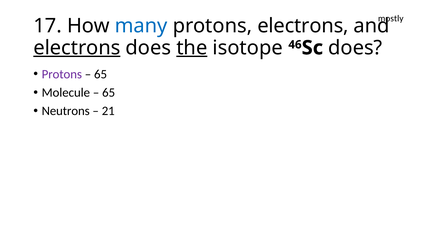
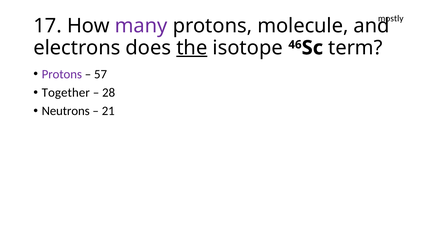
many colour: blue -> purple
protons electrons: electrons -> molecule
electrons at (77, 48) underline: present -> none
does at (355, 48): does -> term
65 at (101, 74): 65 -> 57
Molecule: Molecule -> Together
65 at (109, 93): 65 -> 28
